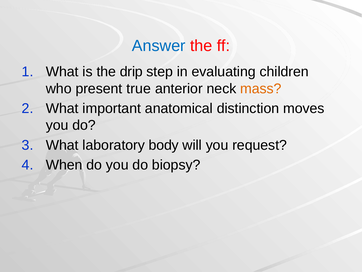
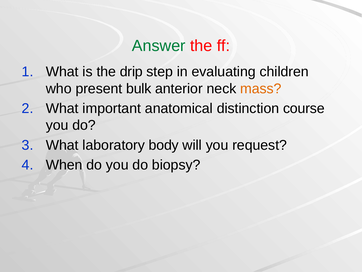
Answer colour: blue -> green
true: true -> bulk
moves: moves -> course
